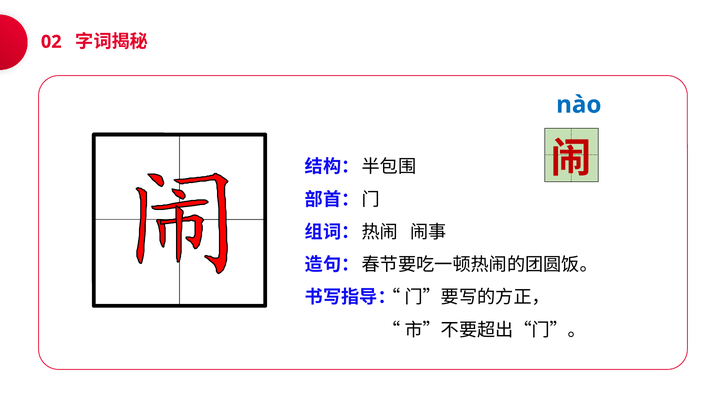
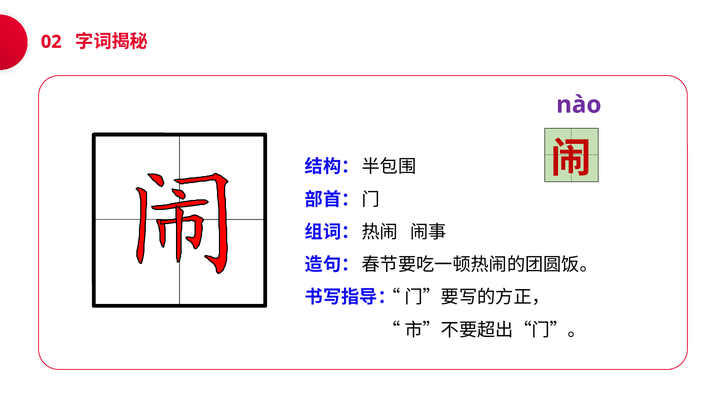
nào colour: blue -> purple
